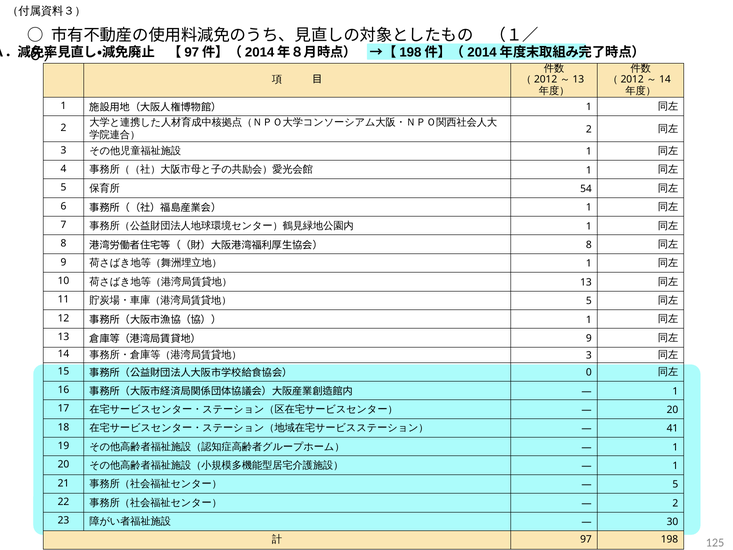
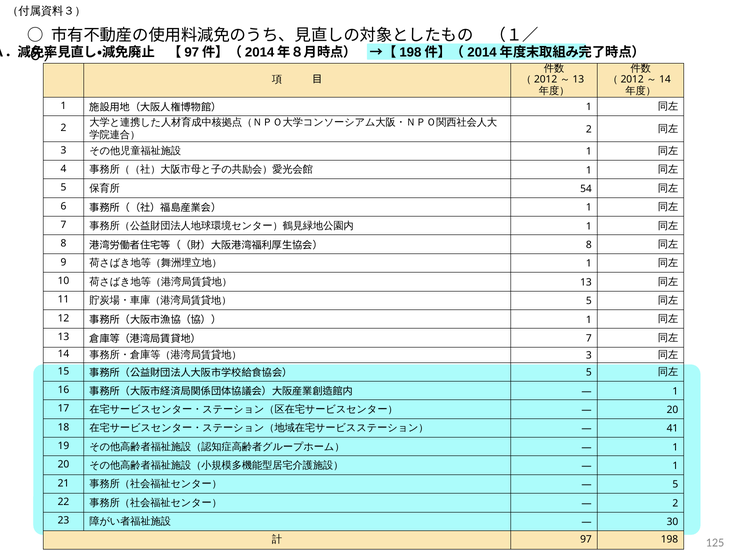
9 at (589, 338): 9 -> 7
0 at (589, 372): 0 -> 5
